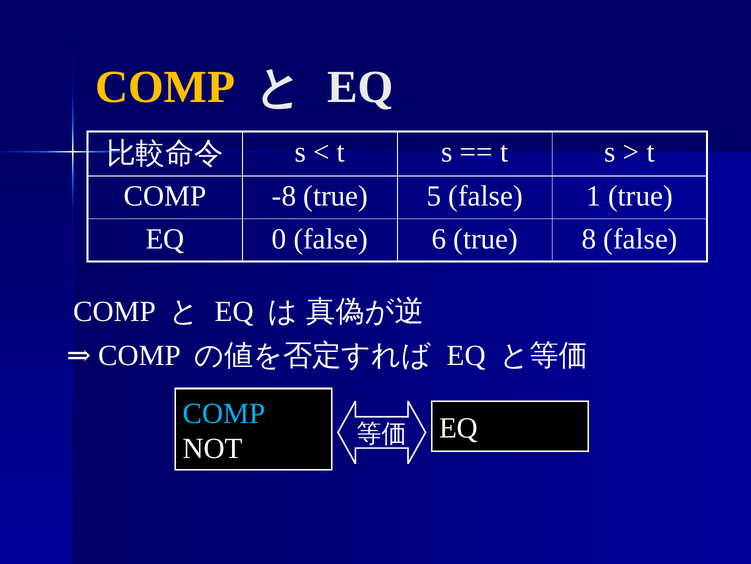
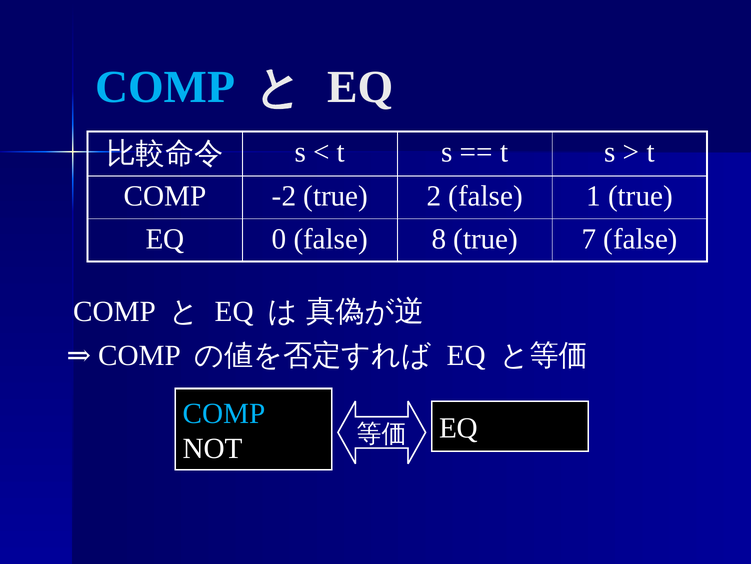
COMP at (165, 87) colour: yellow -> light blue
-8: -8 -> -2
5: 5 -> 2
6: 6 -> 8
8: 8 -> 7
